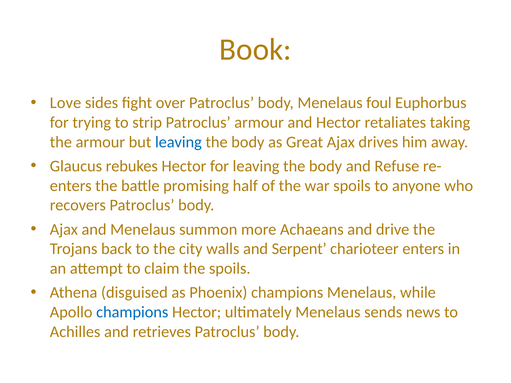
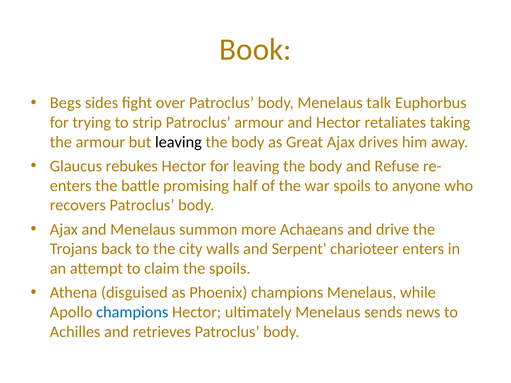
Love: Love -> Begs
foul: foul -> talk
leaving at (178, 142) colour: blue -> black
